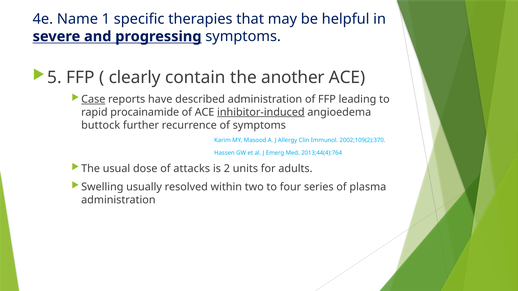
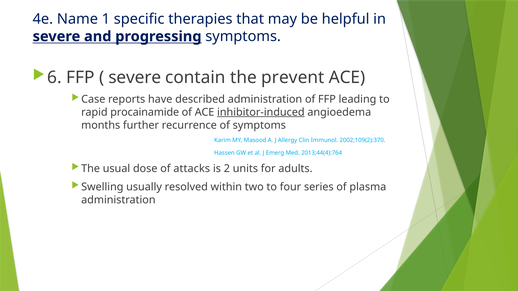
5: 5 -> 6
clearly at (135, 78): clearly -> severe
another: another -> prevent
Case underline: present -> none
buttock: buttock -> months
